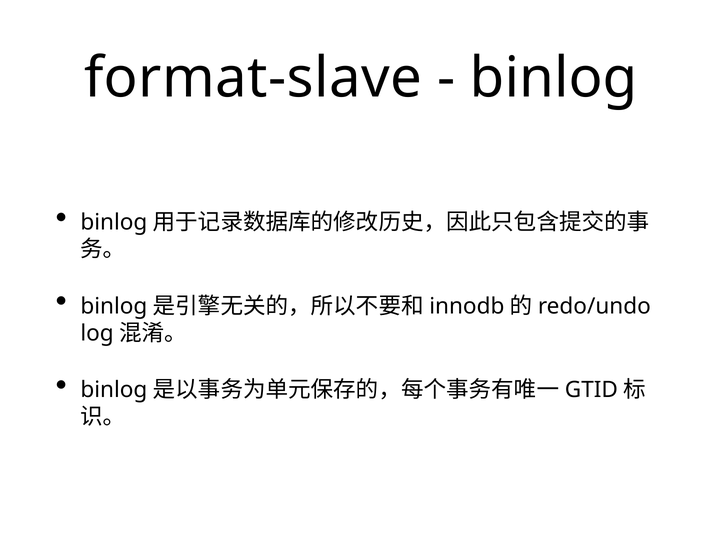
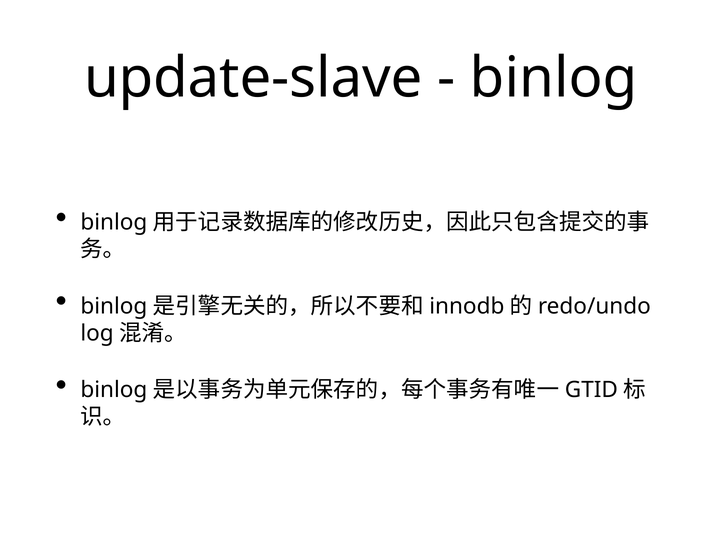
format-slave: format-slave -> update-slave
